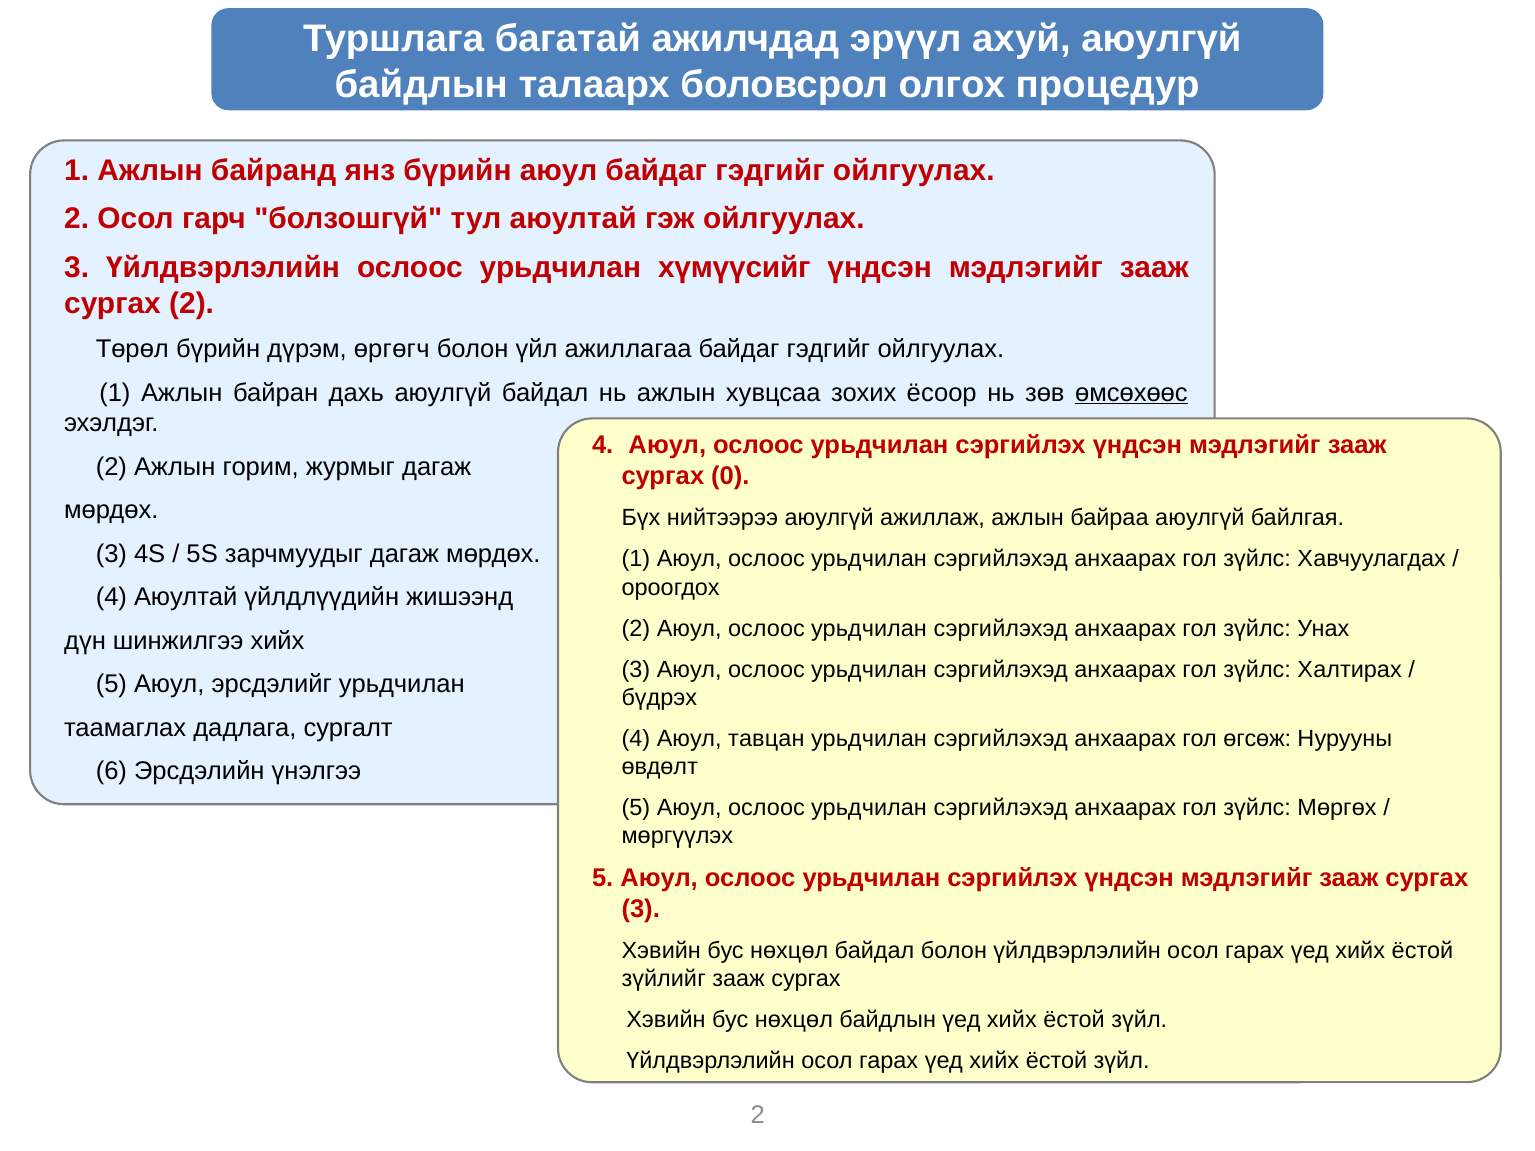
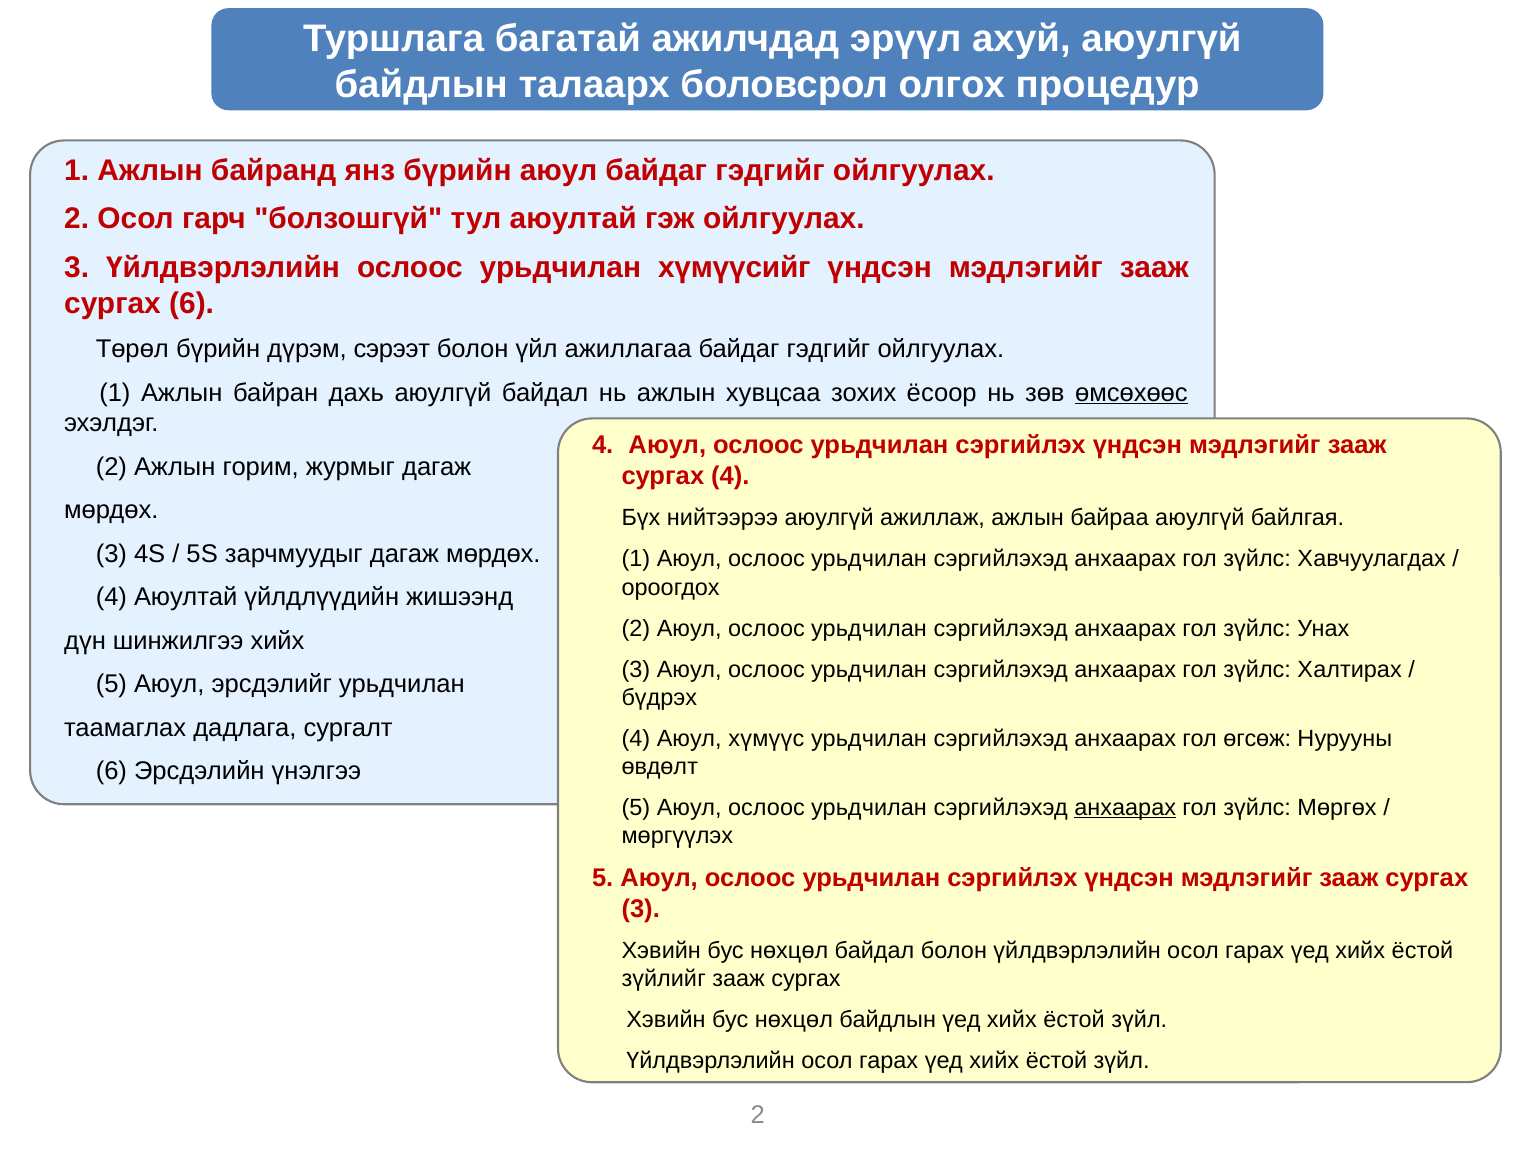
сургах 2: 2 -> 6
өргөгч: өргөгч -> сэрээт
сургах 0: 0 -> 4
тавцан: тавцан -> хүмүүс
анхаарах at (1125, 808) underline: none -> present
